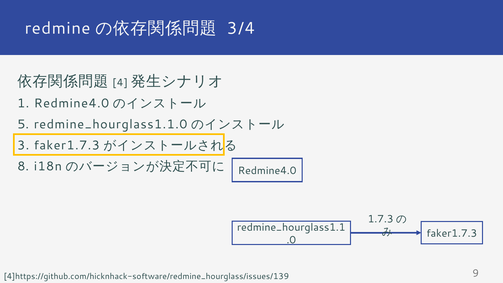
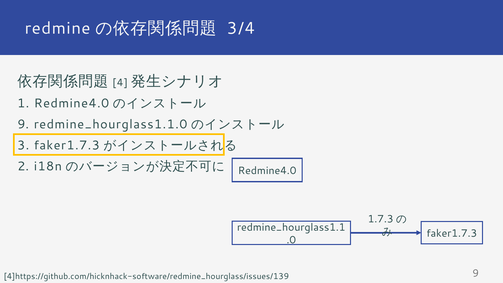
5 at (23, 124): 5 -> 9
8: 8 -> 2
